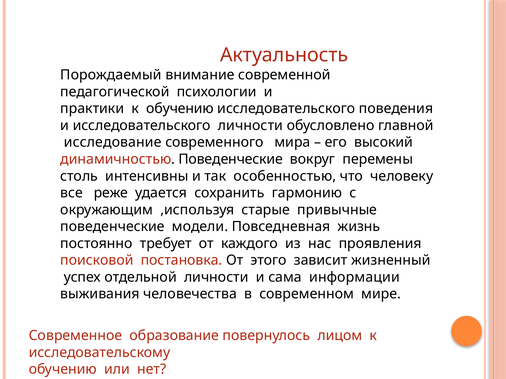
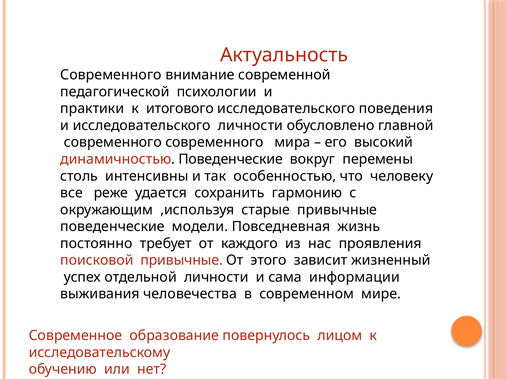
Порождаемый at (111, 75): Порождаемый -> Современного
к обучению: обучению -> итогового
исследование at (113, 143): исследование -> современного
поисковой постановка: постановка -> привычные
